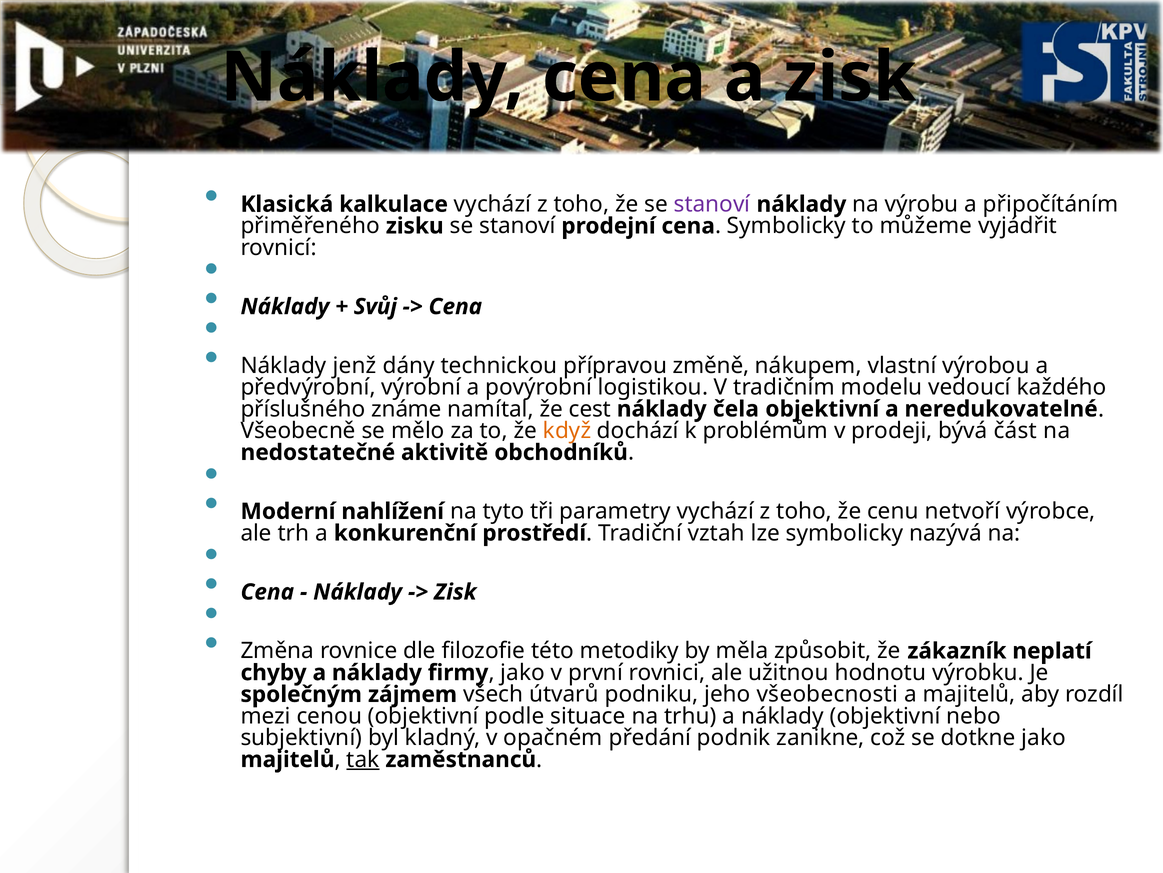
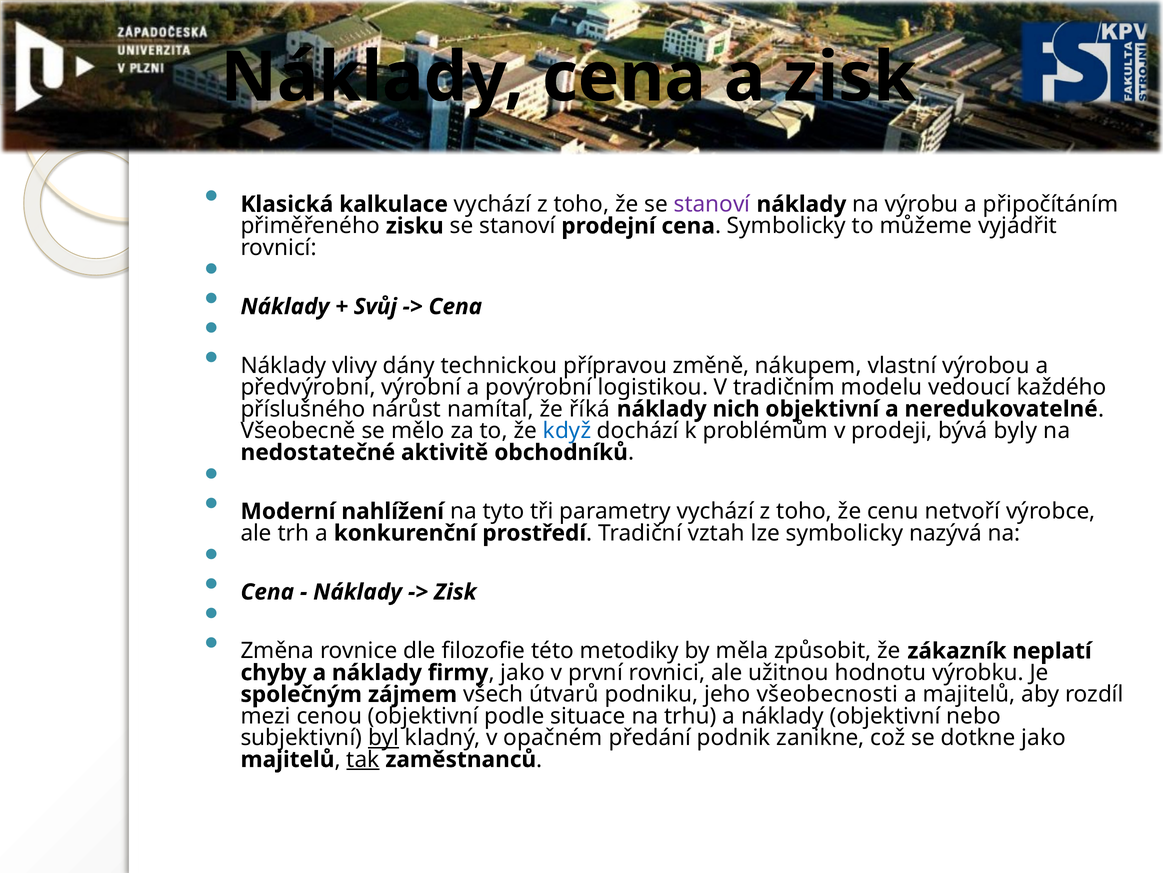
jenž: jenž -> vlivy
známe: známe -> nárůst
cest: cest -> říká
čela: čela -> nich
když colour: orange -> blue
část: část -> byly
byl underline: none -> present
